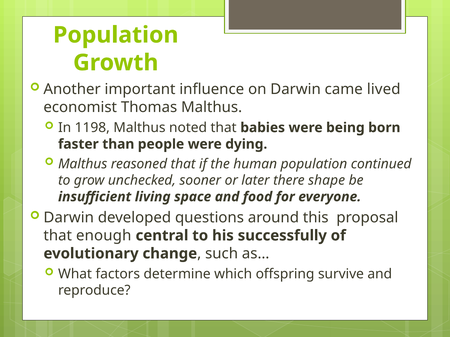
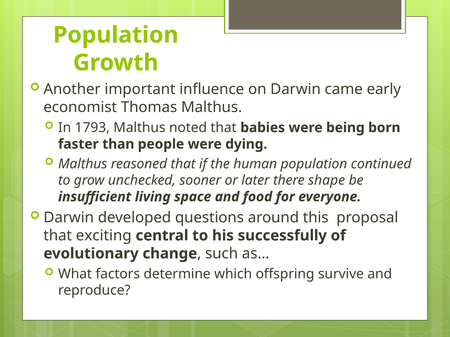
lived: lived -> early
1198: 1198 -> 1793
enough: enough -> exciting
